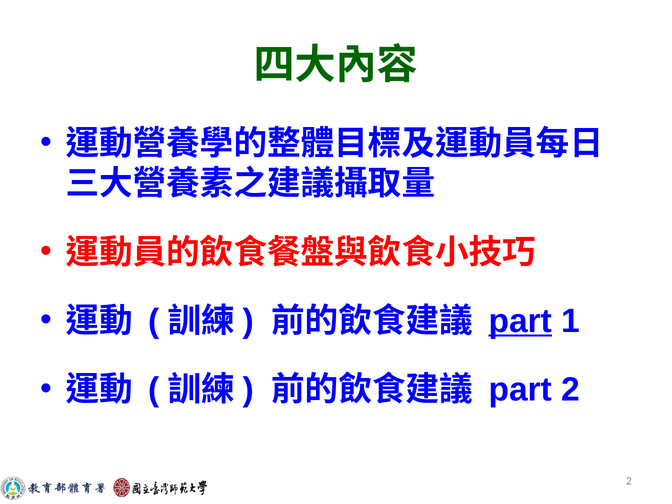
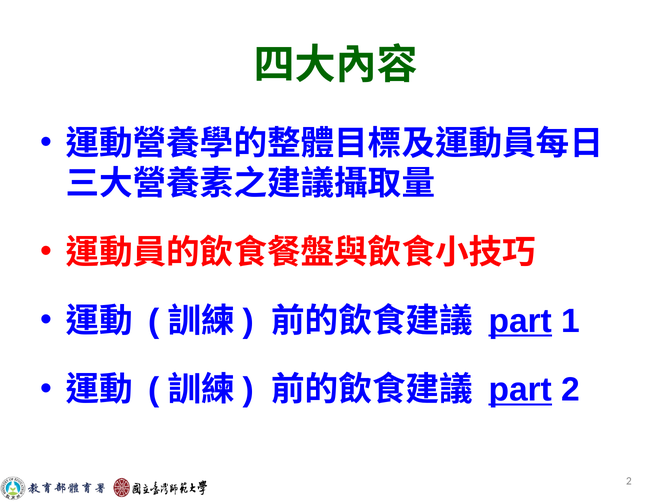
part at (520, 390) underline: none -> present
